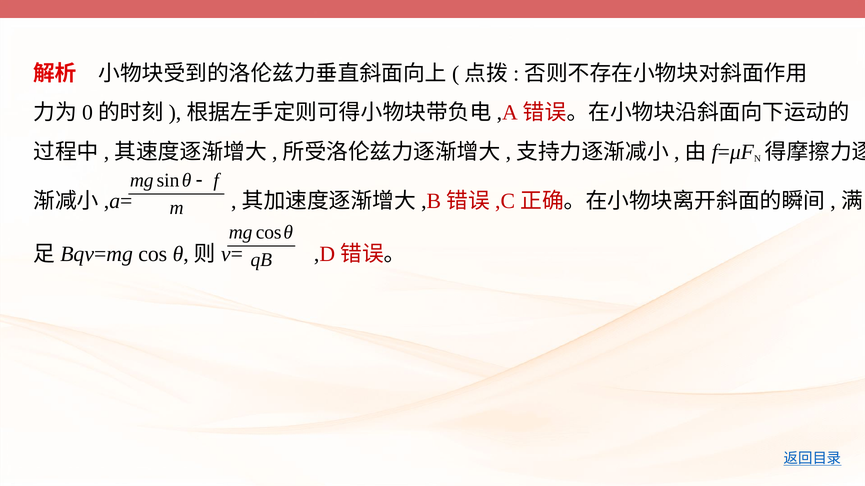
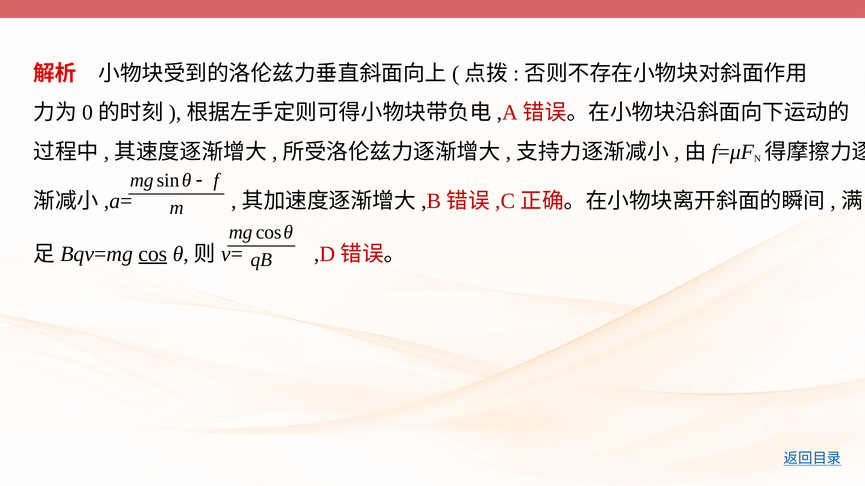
cos at (153, 254) underline: none -> present
